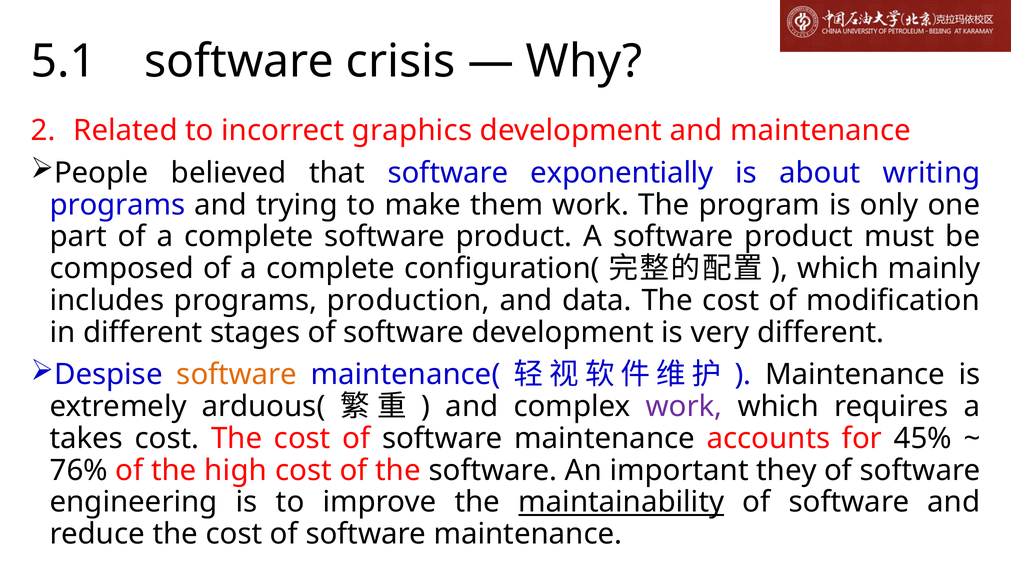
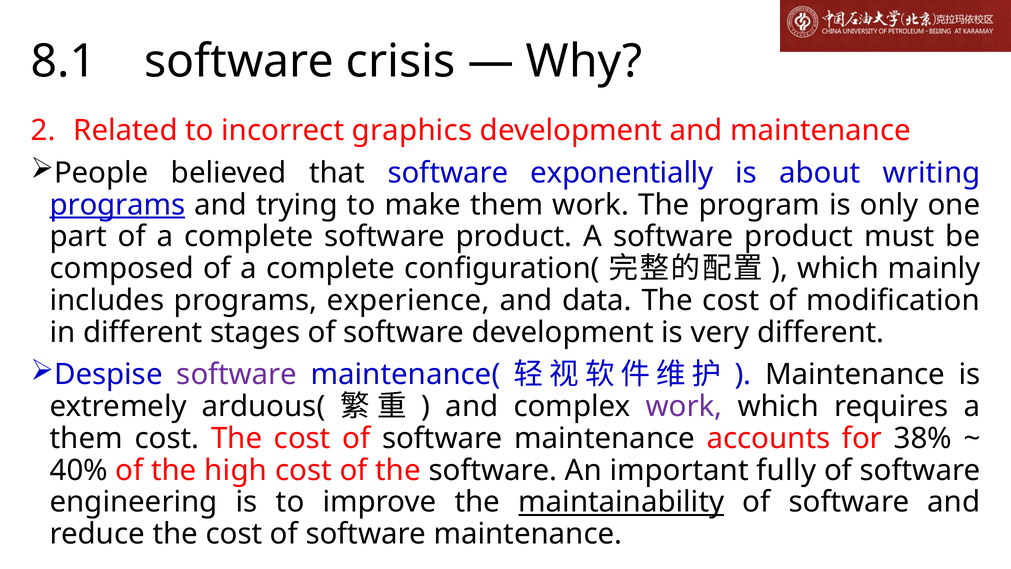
5.1: 5.1 -> 8.1
programs at (117, 205) underline: none -> present
production: production -> experience
software at (237, 375) colour: orange -> purple
takes at (86, 438): takes -> them
45%: 45% -> 38%
76%: 76% -> 40%
they: they -> fully
